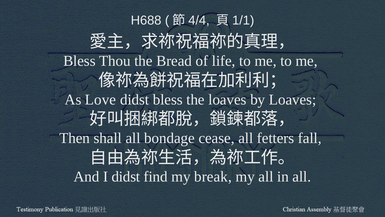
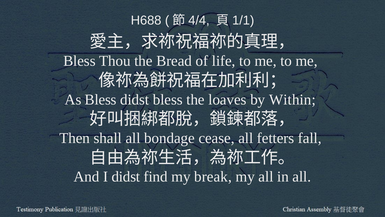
As Love: Love -> Bless
by Loaves: Loaves -> Within
